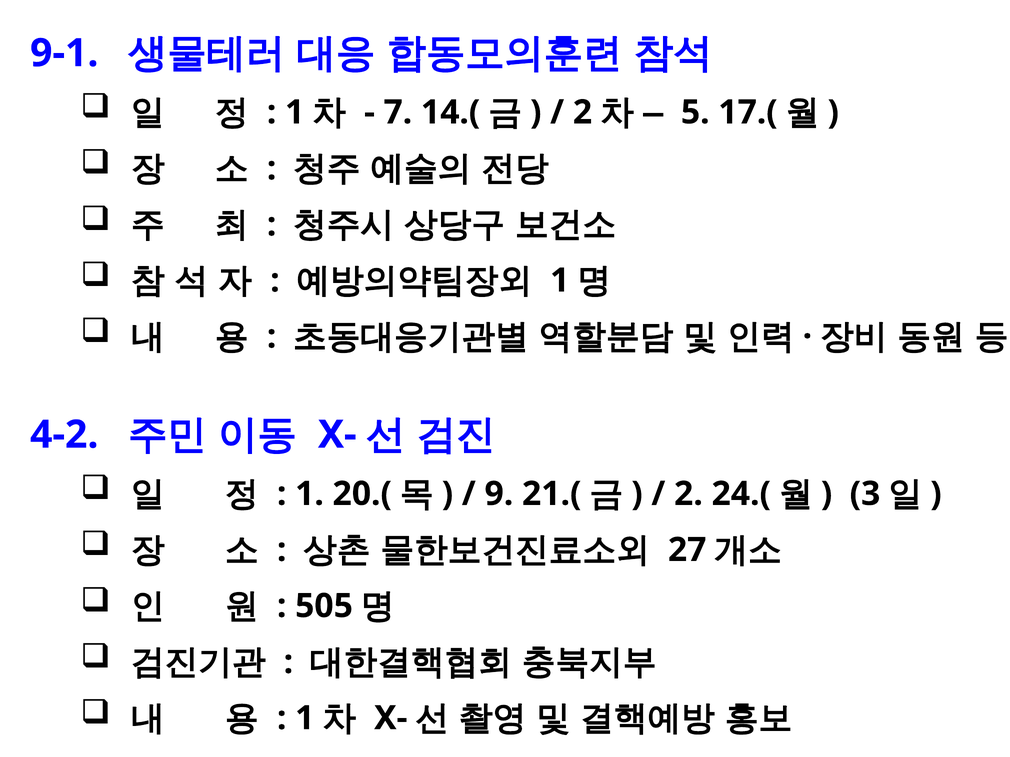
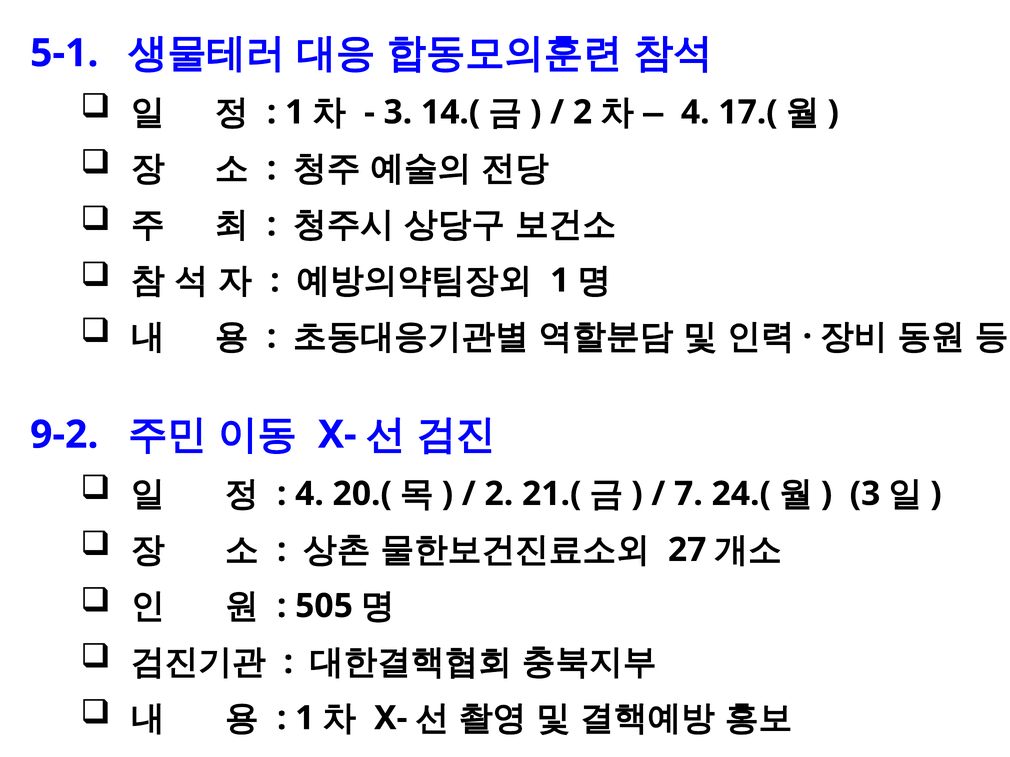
9-1: 9-1 -> 5-1
7 at (398, 112): 7 -> 3
5 at (695, 112): 5 -> 4
4-2: 4-2 -> 9-2
1 at (309, 494): 1 -> 4
9 at (499, 494): 9 -> 2
2 at (688, 494): 2 -> 7
